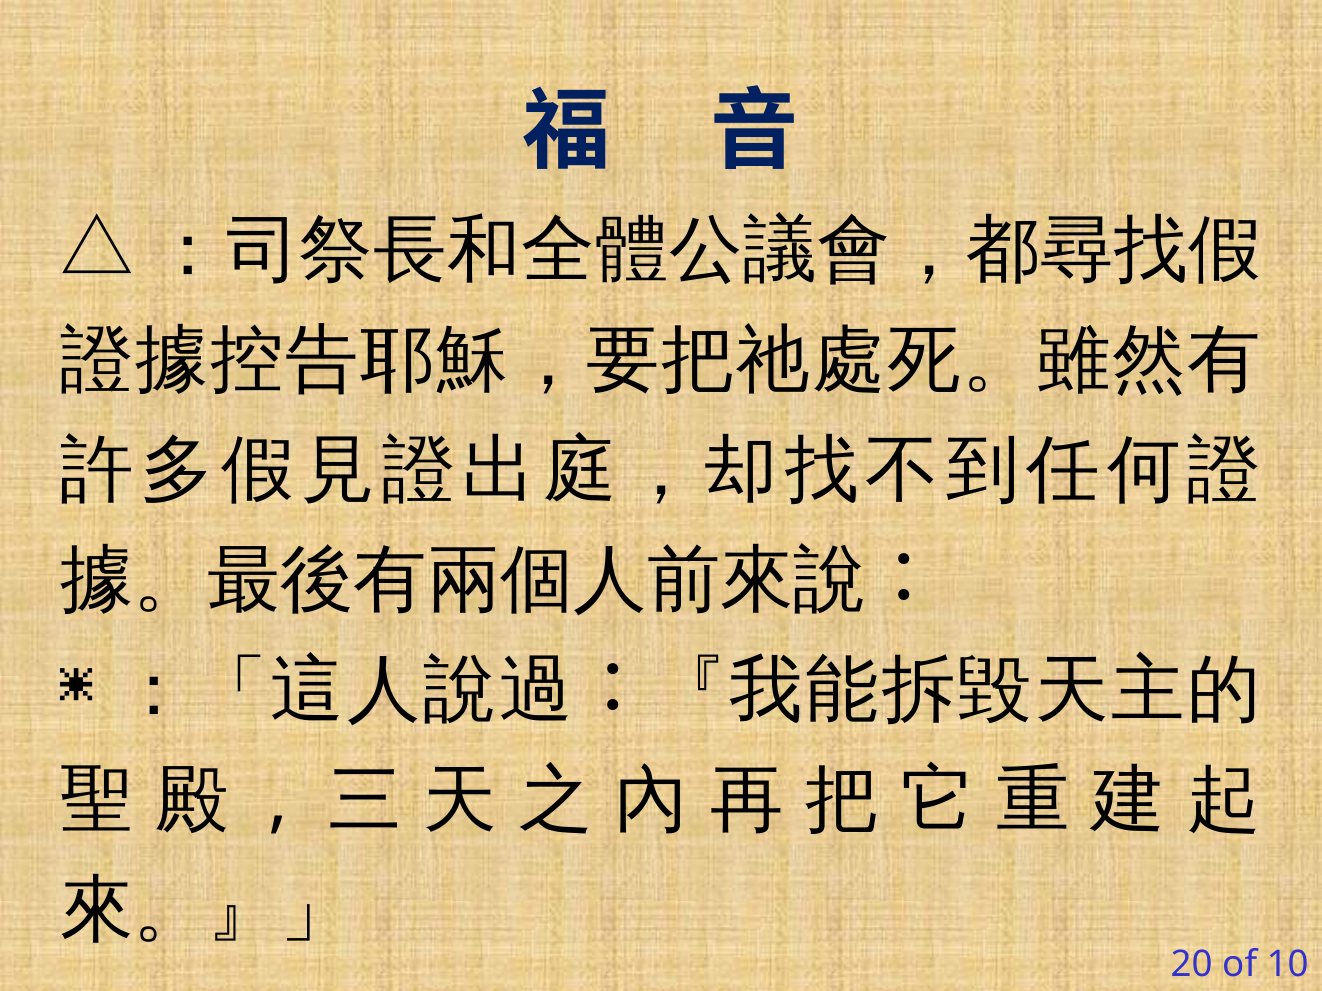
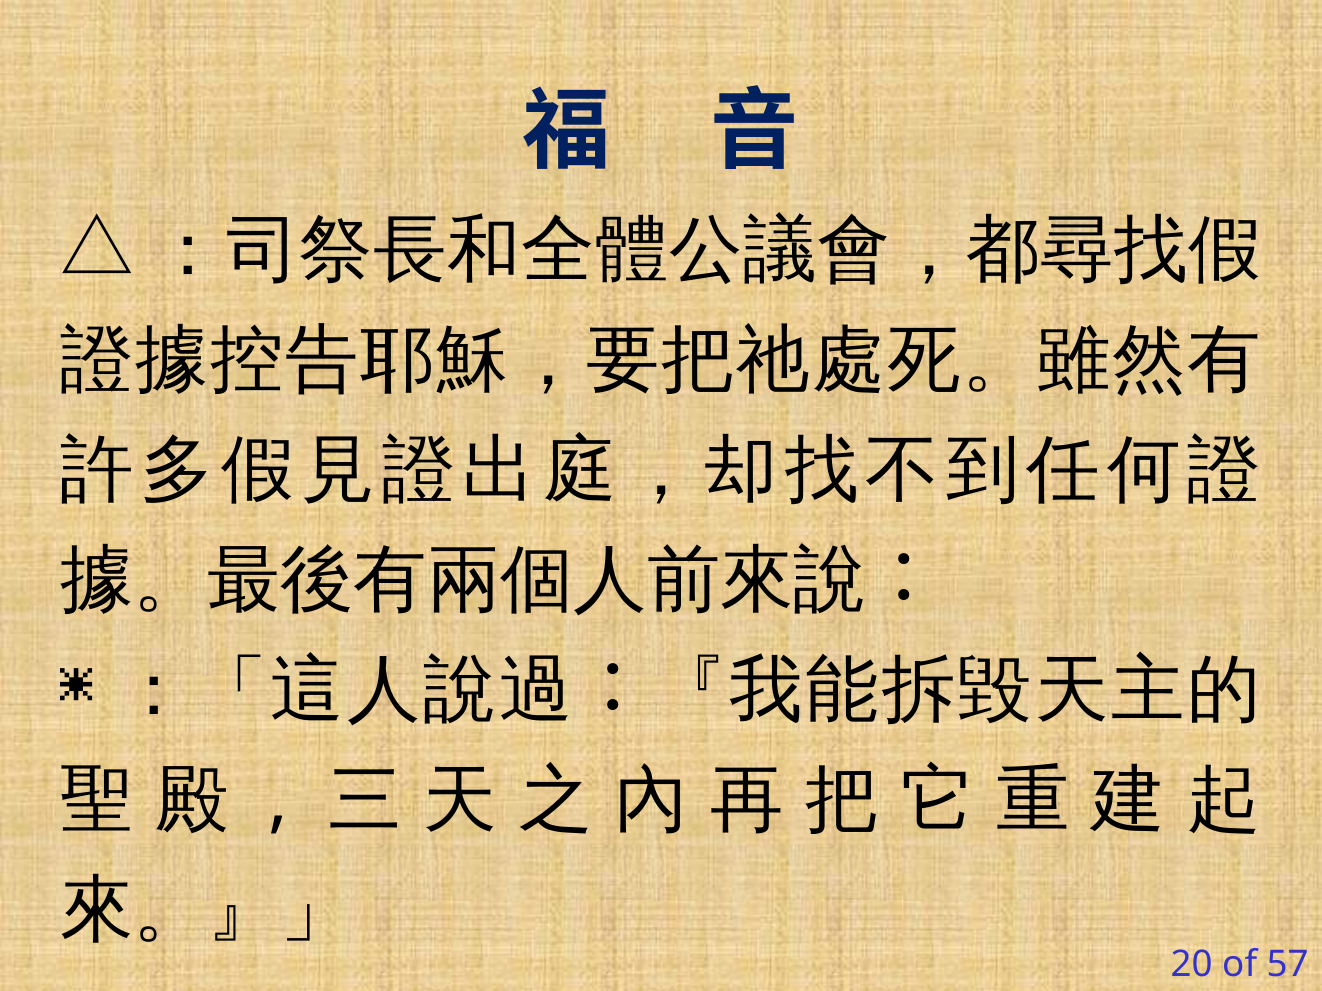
10: 10 -> 57
